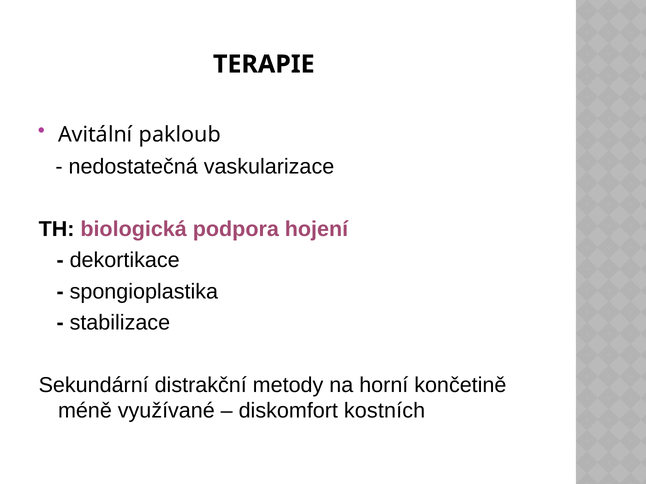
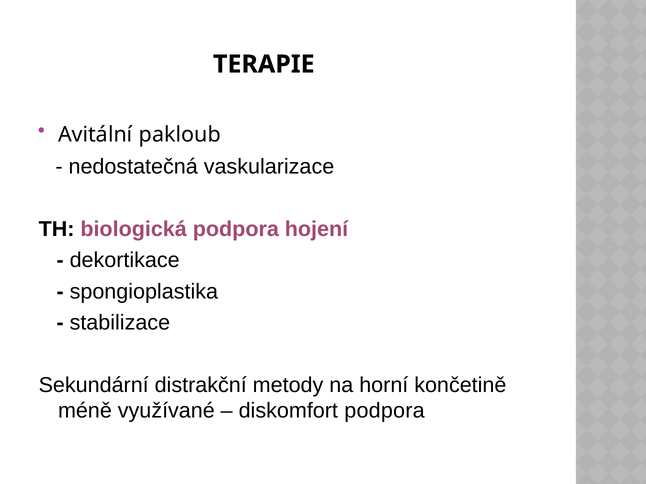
diskomfort kostních: kostních -> podpora
